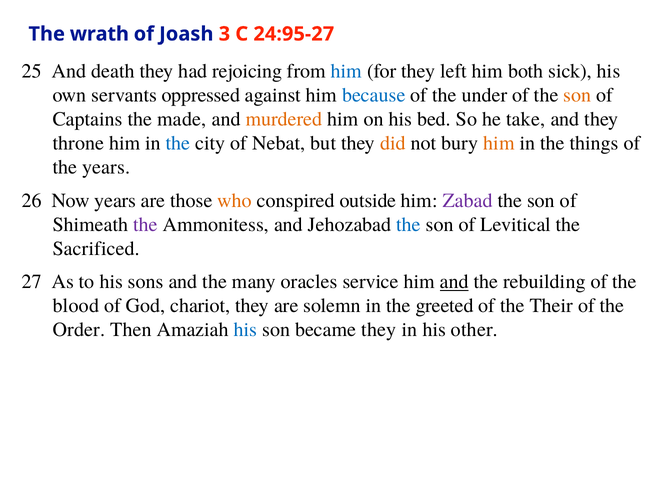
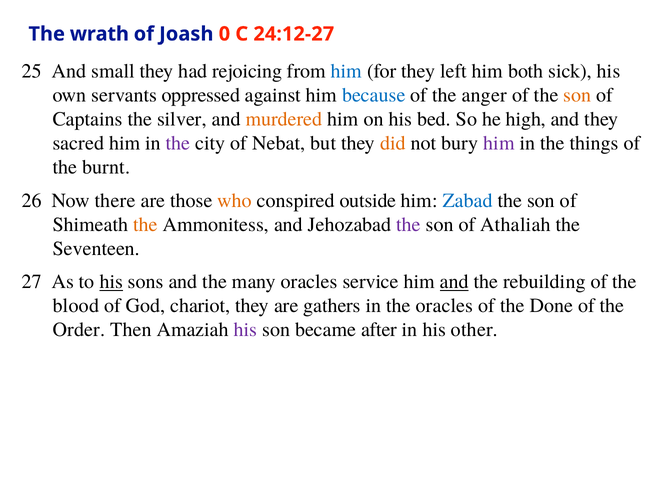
3: 3 -> 0
24:95-27: 24:95-27 -> 24:12-27
death: death -> small
under: under -> anger
made: made -> silver
take: take -> high
throne: throne -> sacred
the at (178, 143) colour: blue -> purple
him at (499, 143) colour: orange -> purple
the years: years -> burnt
Now years: years -> there
Zabad colour: purple -> blue
the at (145, 224) colour: purple -> orange
the at (409, 224) colour: blue -> purple
Levitical: Levitical -> Athaliah
Sacrificed: Sacrificed -> Seventeen
his at (111, 282) underline: none -> present
solemn: solemn -> gathers
the greeted: greeted -> oracles
Their: Their -> Done
his at (246, 330) colour: blue -> purple
became they: they -> after
